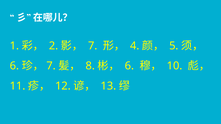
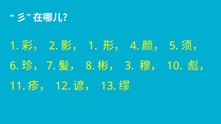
7 at (93, 46): 7 -> 1
6 at (129, 66): 6 -> 3
